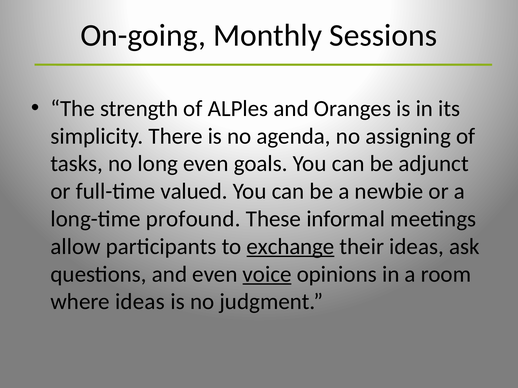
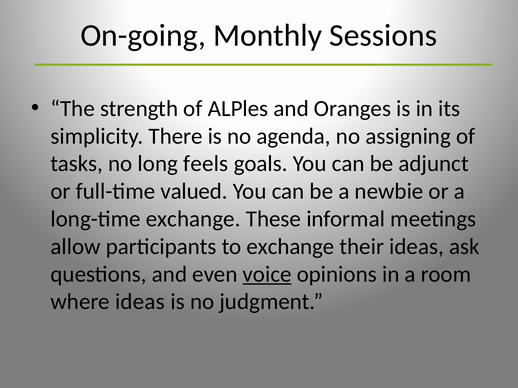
long even: even -> feels
long-time profound: profound -> exchange
exchange at (290, 247) underline: present -> none
